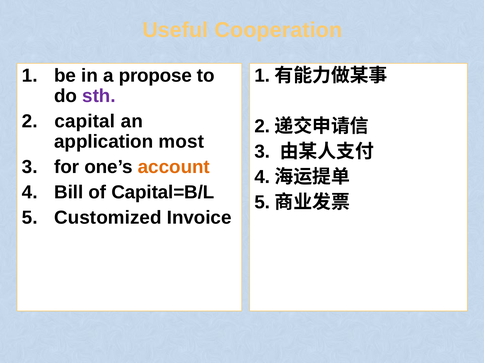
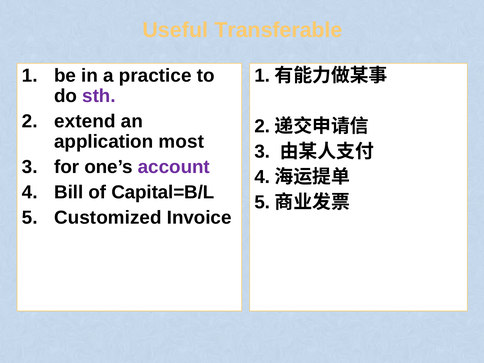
Cooperation: Cooperation -> Transferable
propose: propose -> practice
capital: capital -> extend
account colour: orange -> purple
